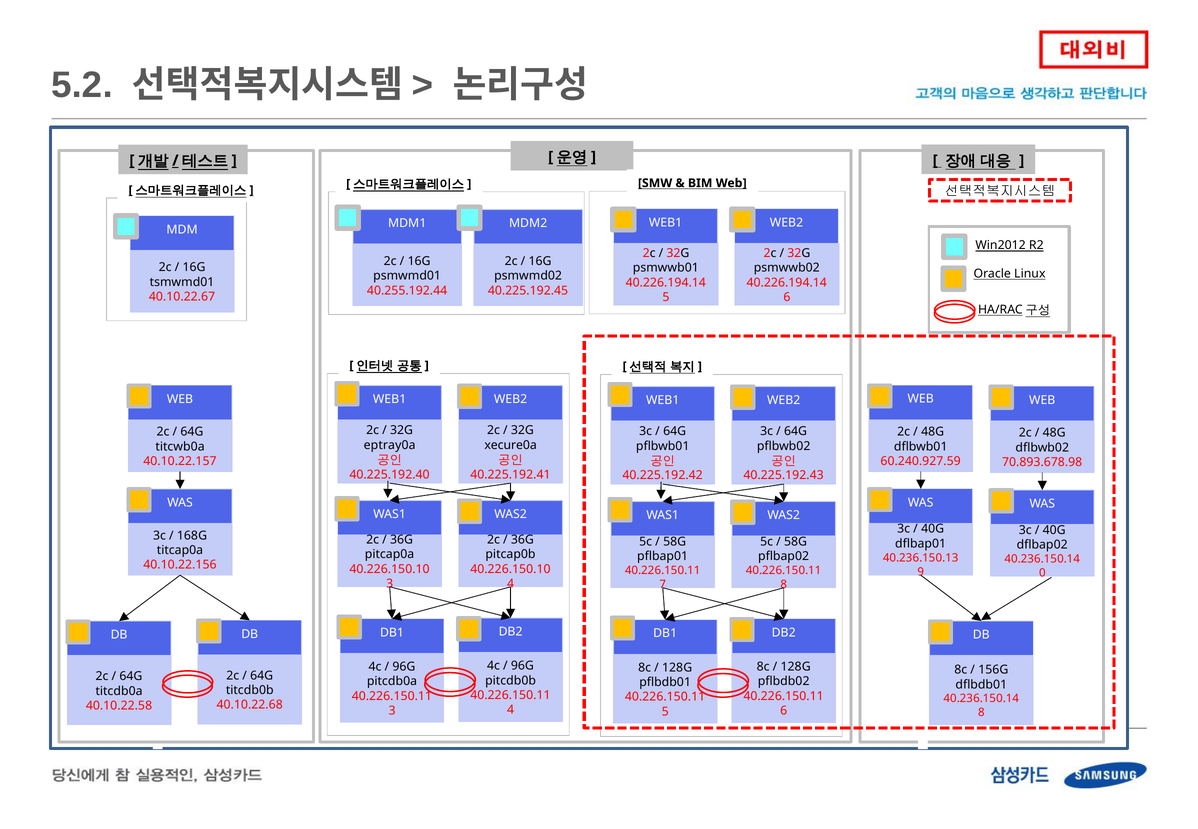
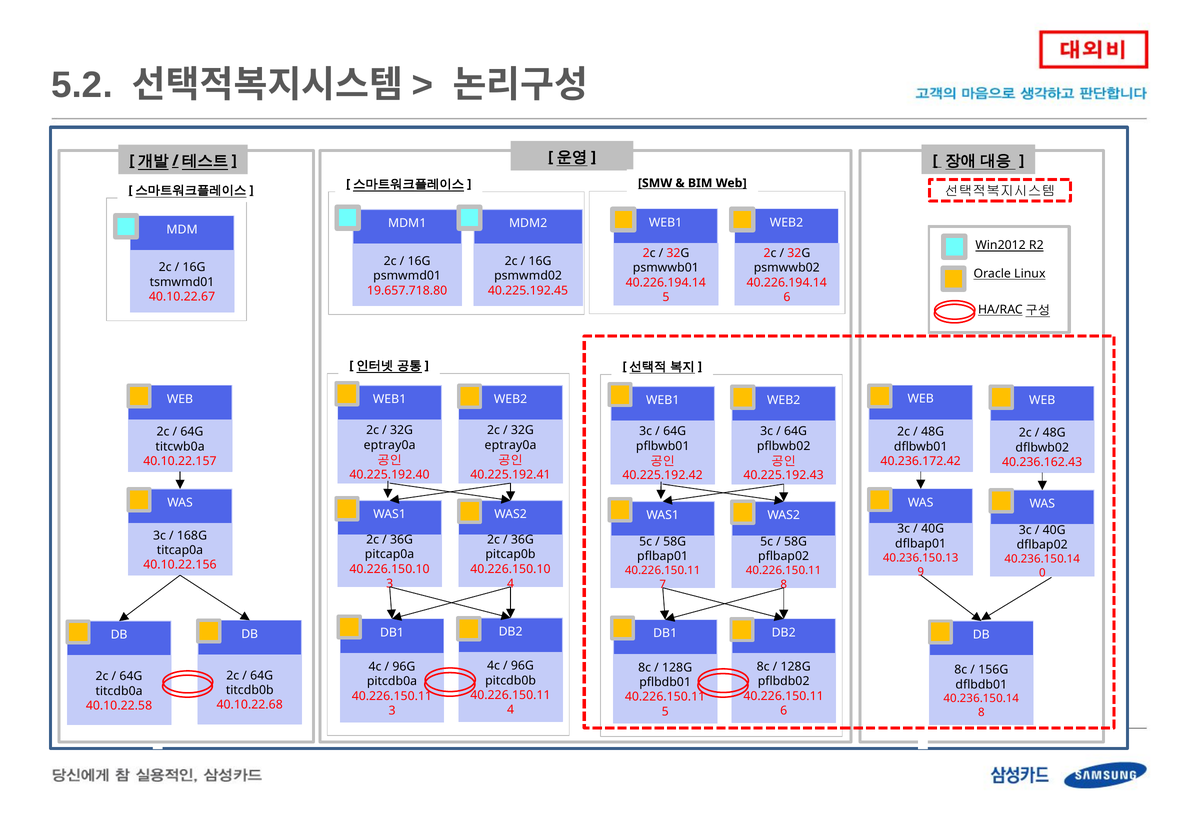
40.255.192.44: 40.255.192.44 -> 19.657.718.80
xecure0a at (511, 445): xecure0a -> eptray0a
60.240.927.59: 60.240.927.59 -> 40.236.172.42
70.893.678.98: 70.893.678.98 -> 40.236.162.43
